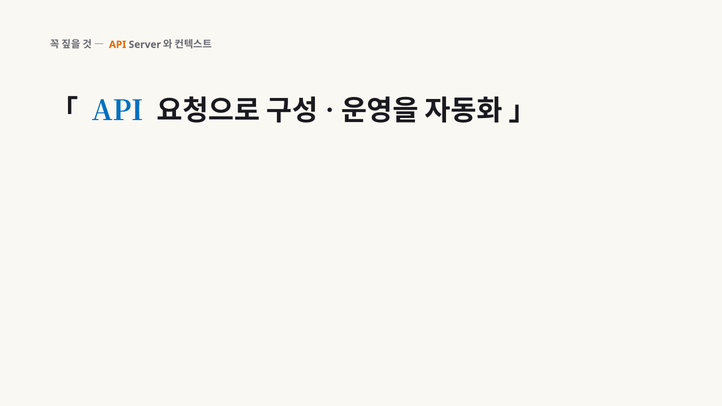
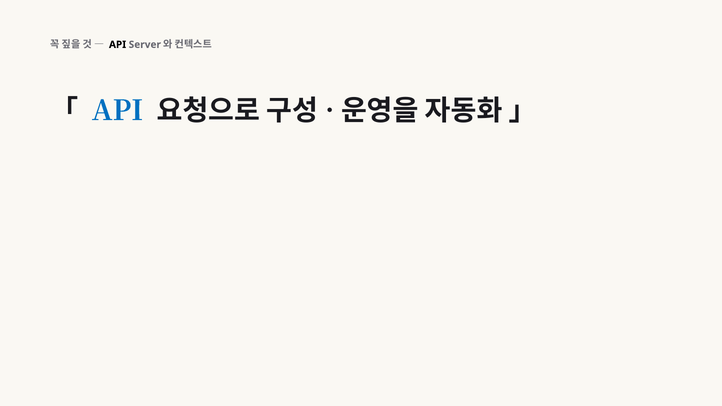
API at (118, 45) colour: orange -> black
